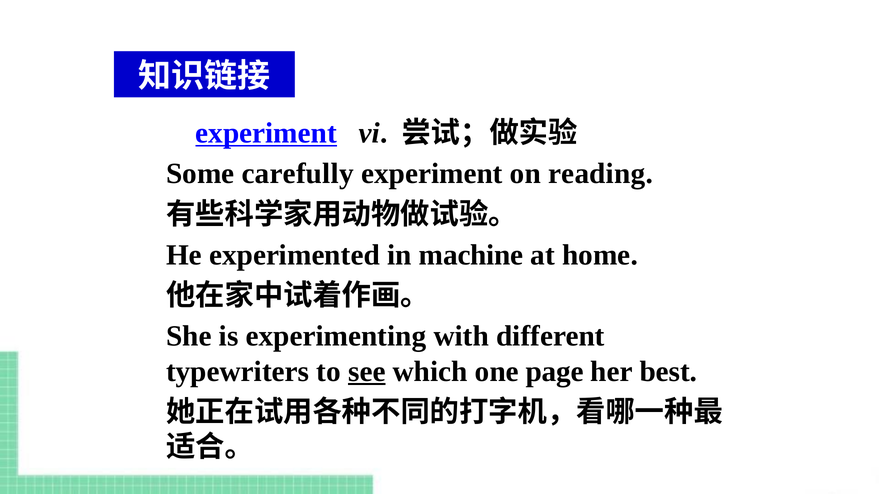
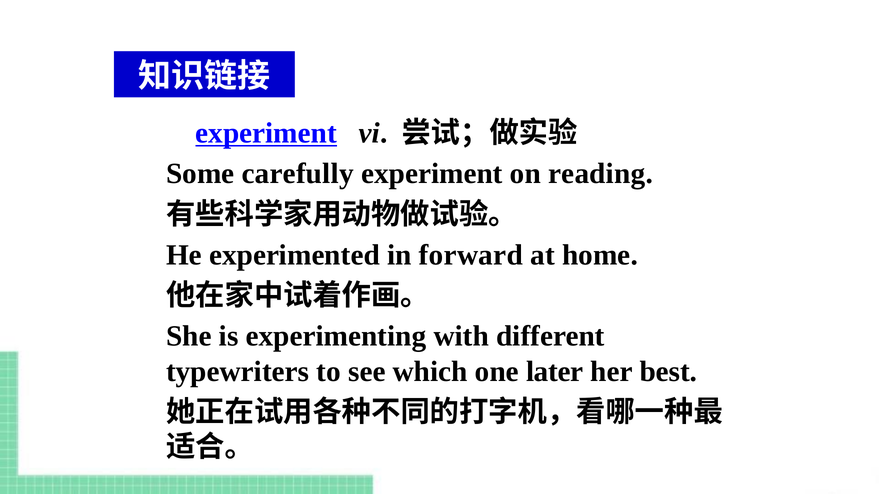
machine: machine -> forward
see underline: present -> none
page: page -> later
